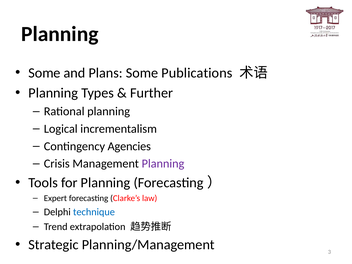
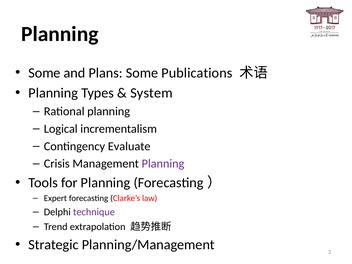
Further: Further -> System
Agencies: Agencies -> Evaluate
technique colour: blue -> purple
